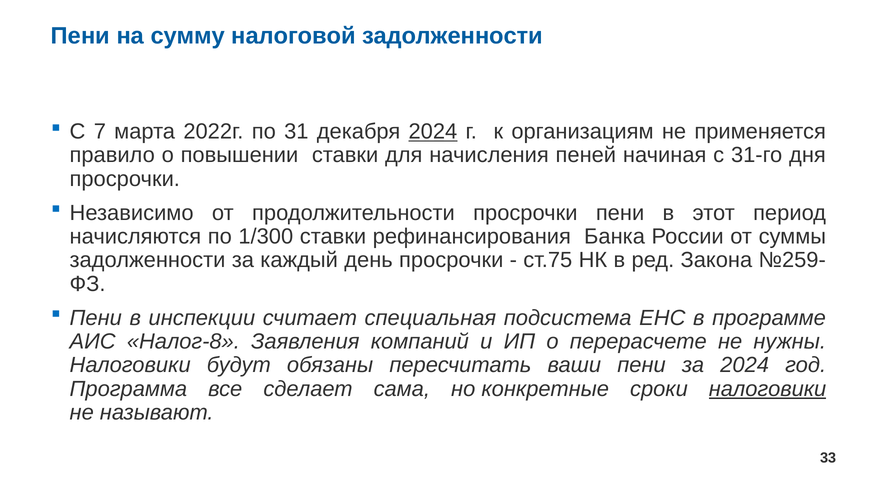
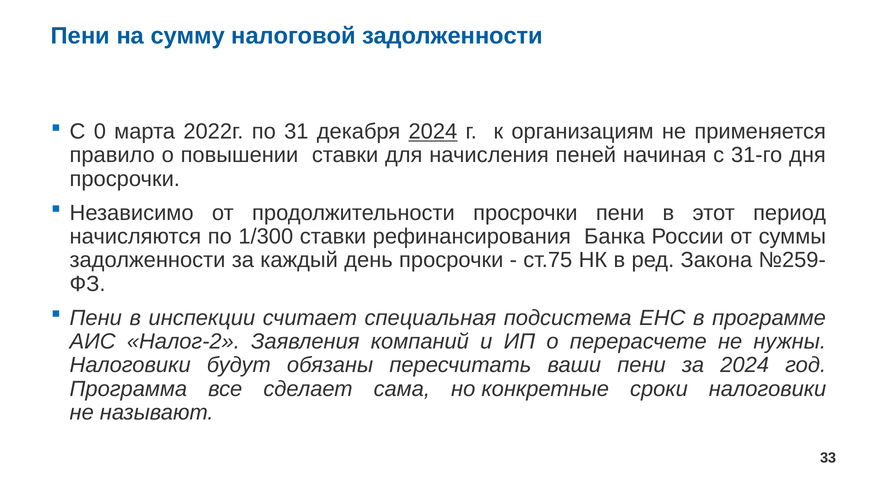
7: 7 -> 0
Налог-8: Налог-8 -> Налог-2
налоговики at (768, 389) underline: present -> none
